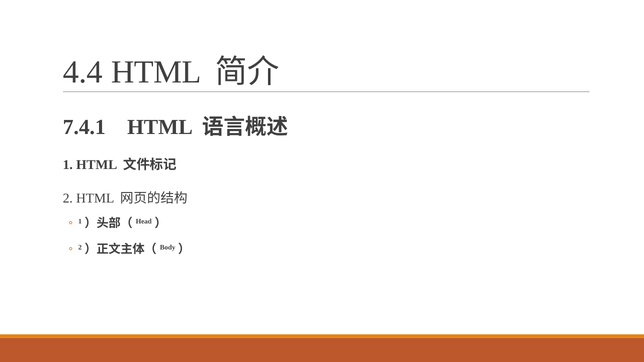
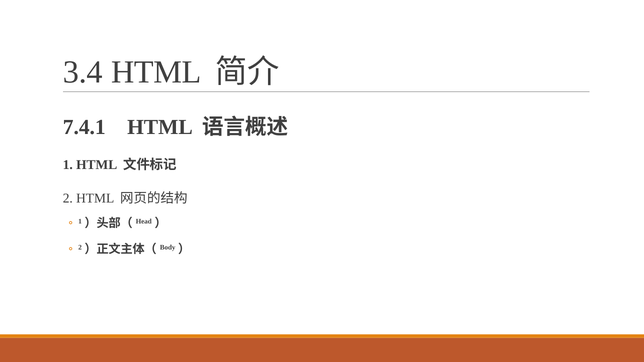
4.4: 4.4 -> 3.4
